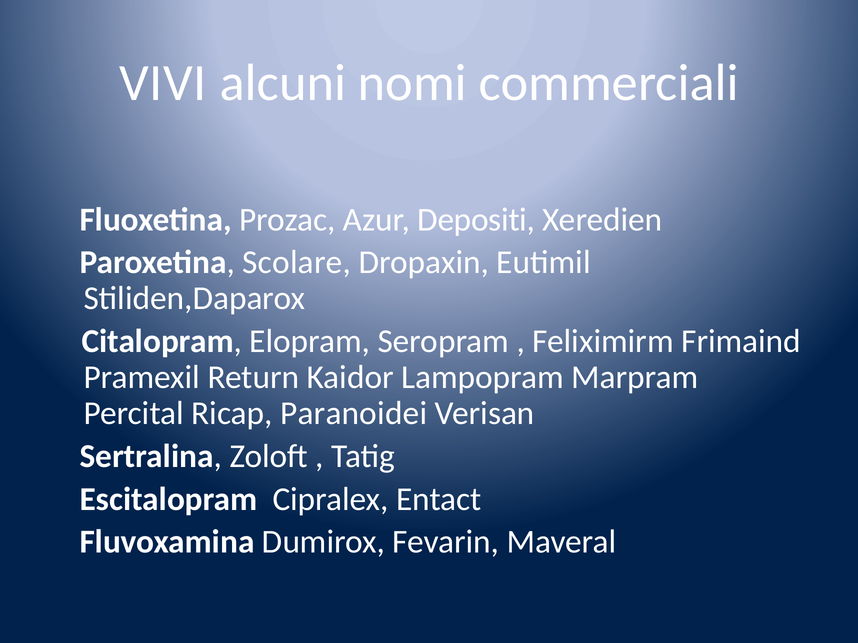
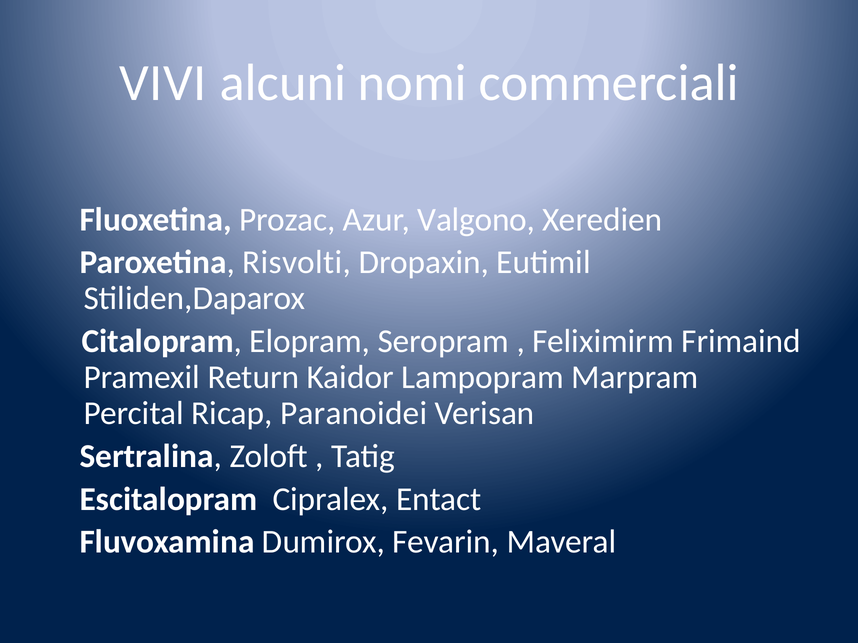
Depositi: Depositi -> Valgono
Scolare: Scolare -> Risvolti
